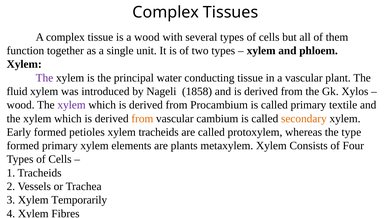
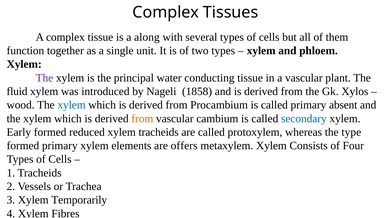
a wood: wood -> along
xylem at (72, 105) colour: purple -> blue
textile: textile -> absent
secondary colour: orange -> blue
petioles: petioles -> reduced
plants: plants -> offers
